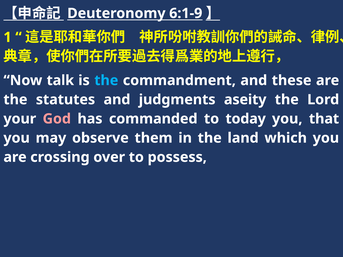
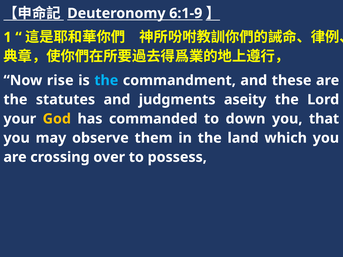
talk: talk -> rise
God colour: pink -> yellow
today: today -> down
